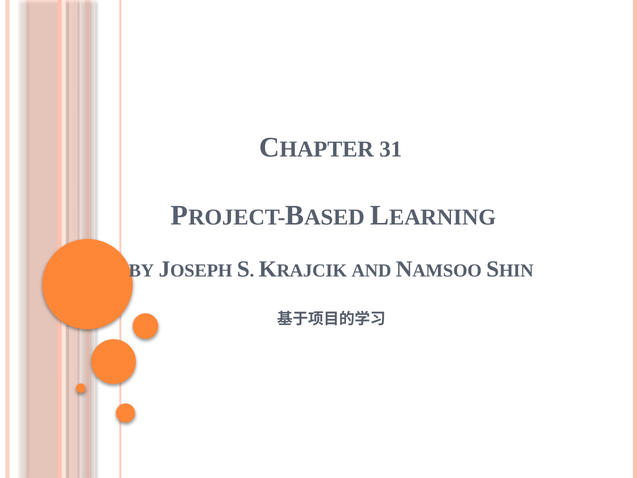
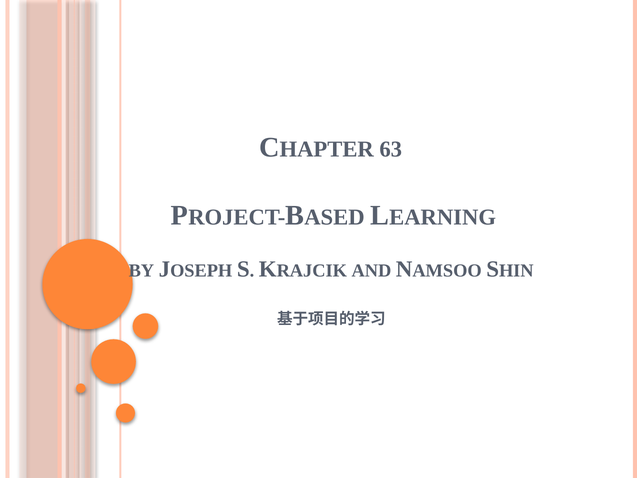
31: 31 -> 63
